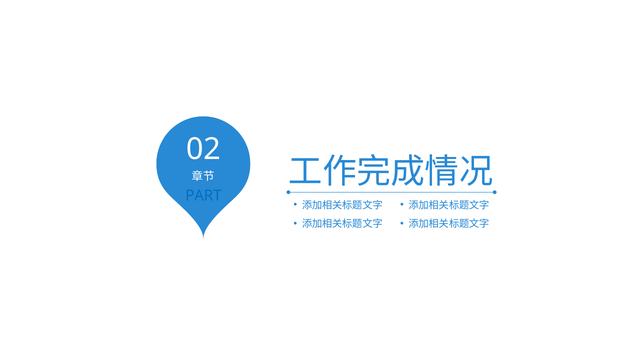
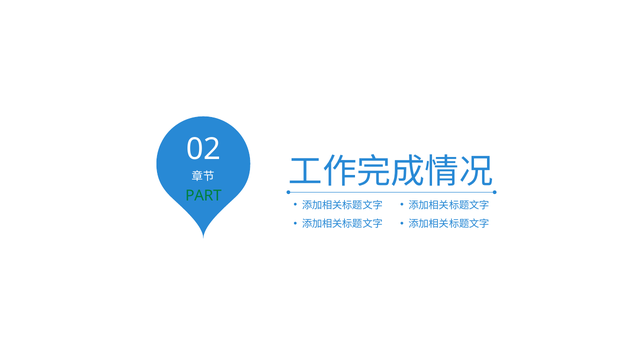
PART colour: blue -> green
